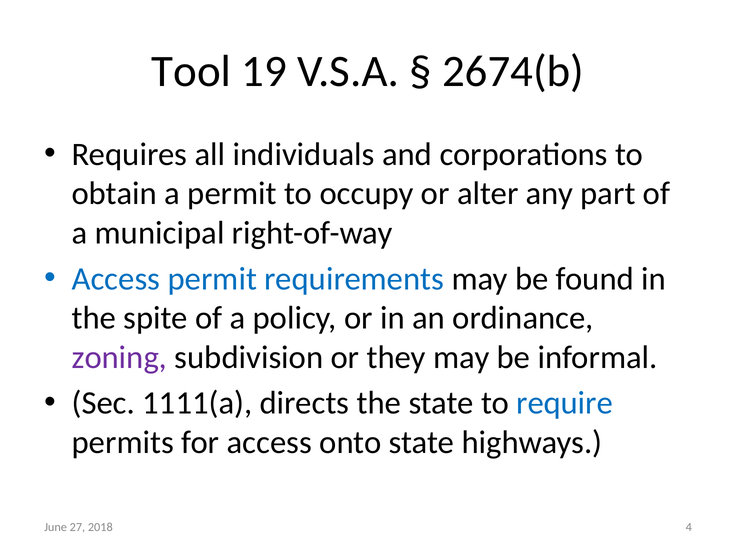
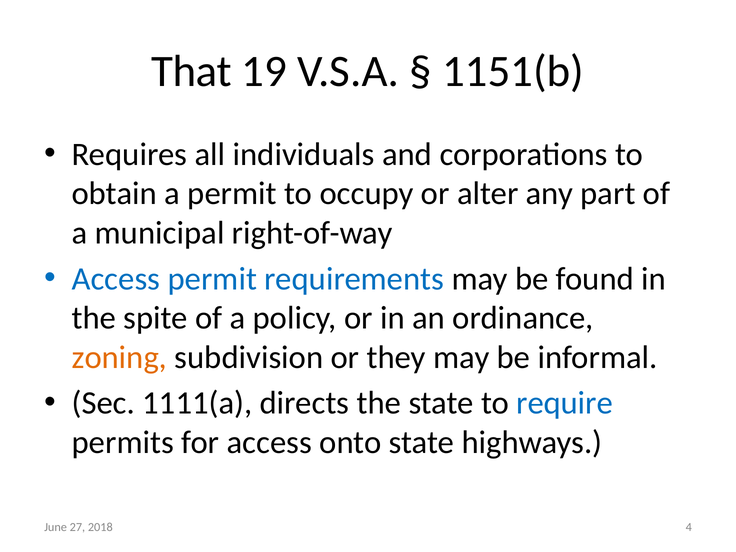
Tool: Tool -> That
2674(b: 2674(b -> 1151(b
zoning colour: purple -> orange
